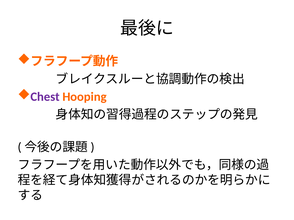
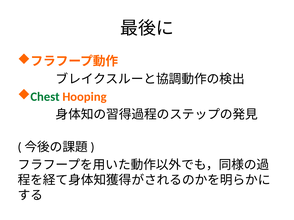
Chest colour: purple -> green
